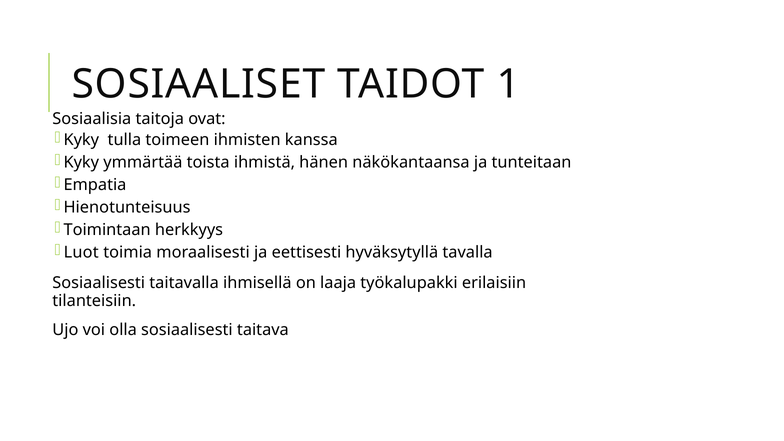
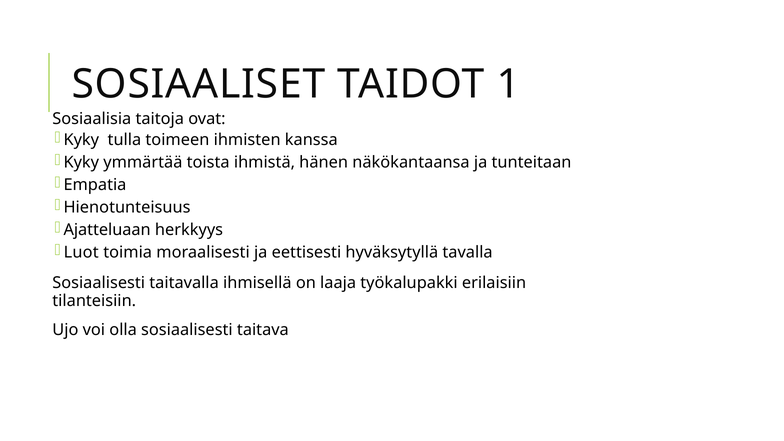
Toimintaan: Toimintaan -> Ajatteluaan
